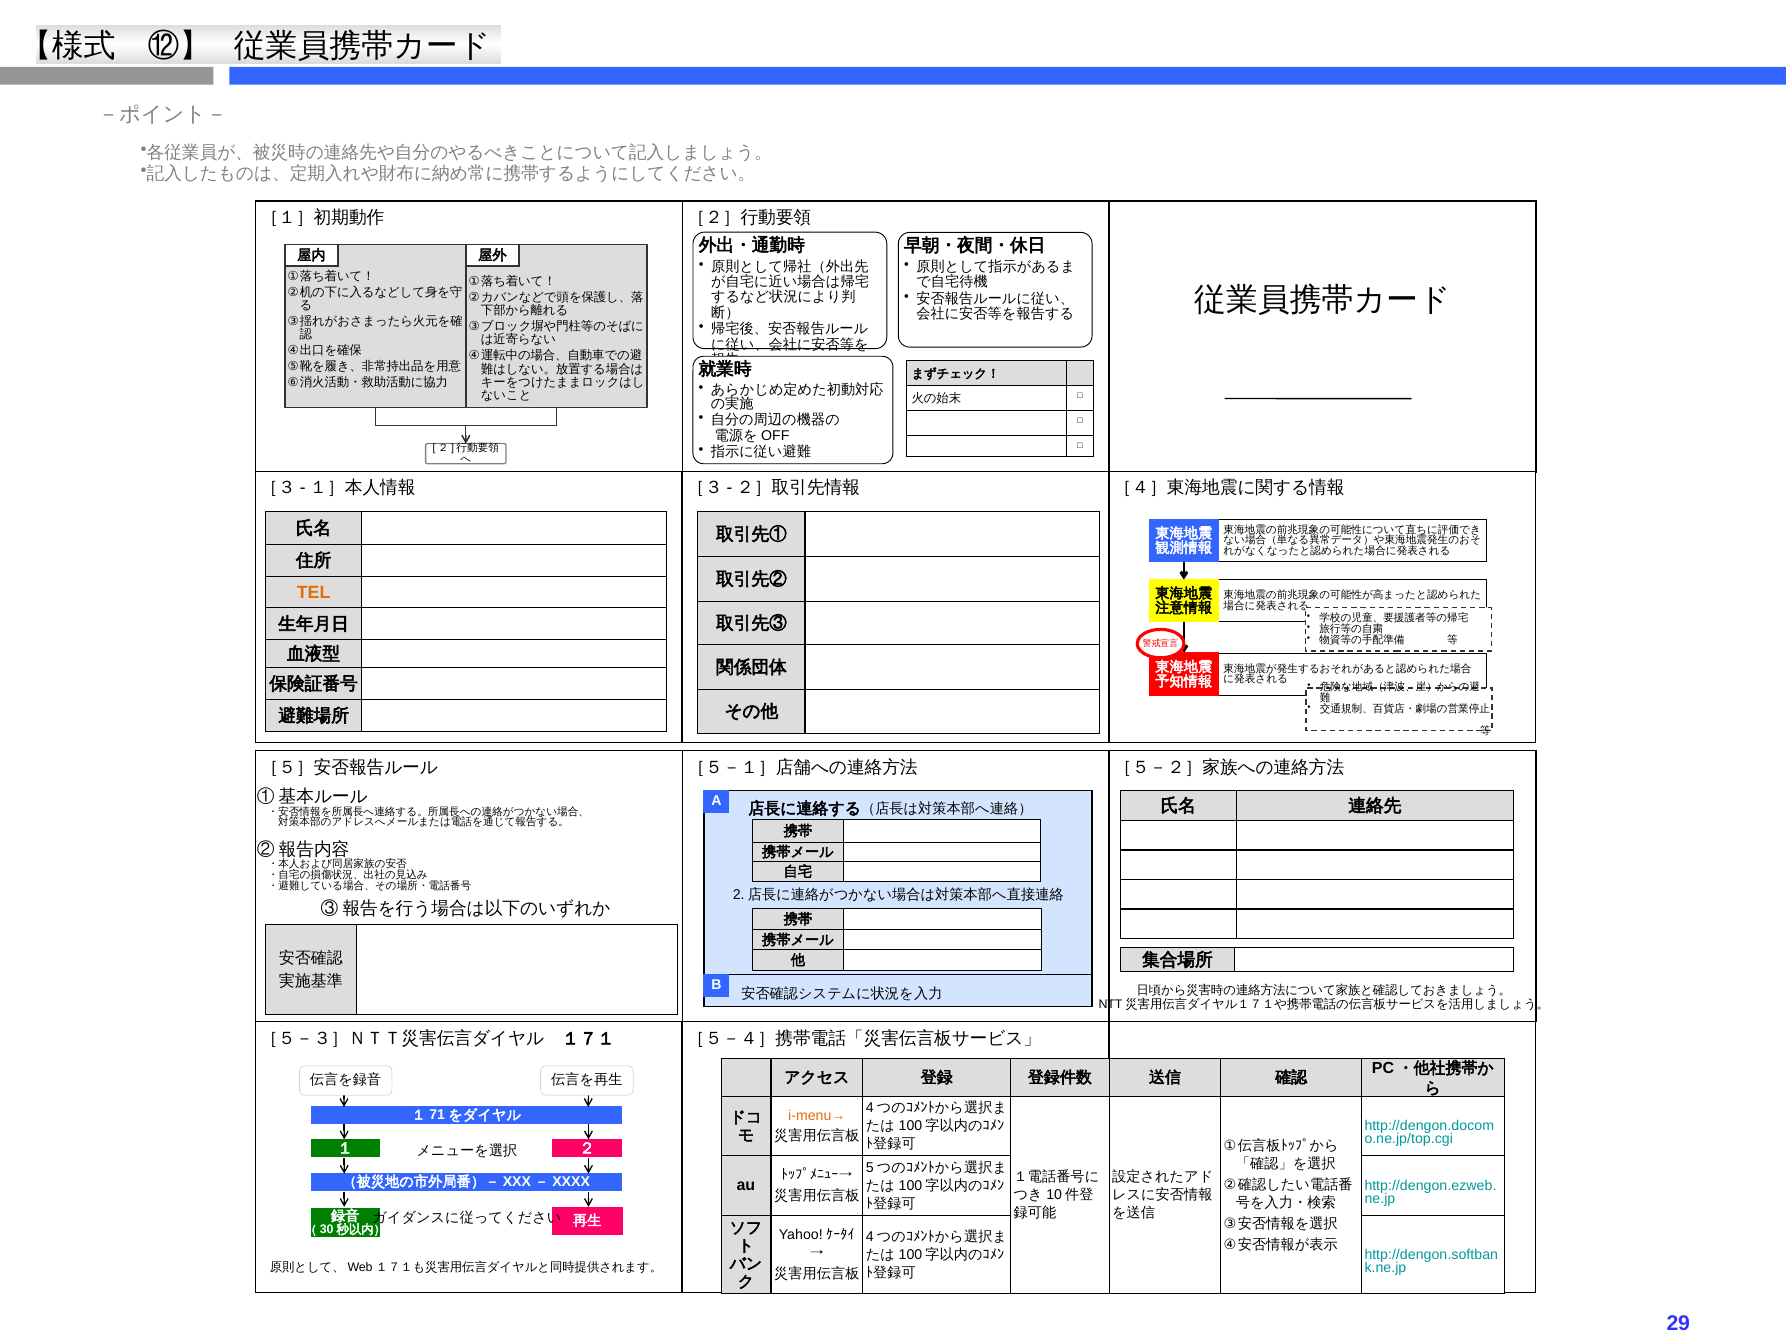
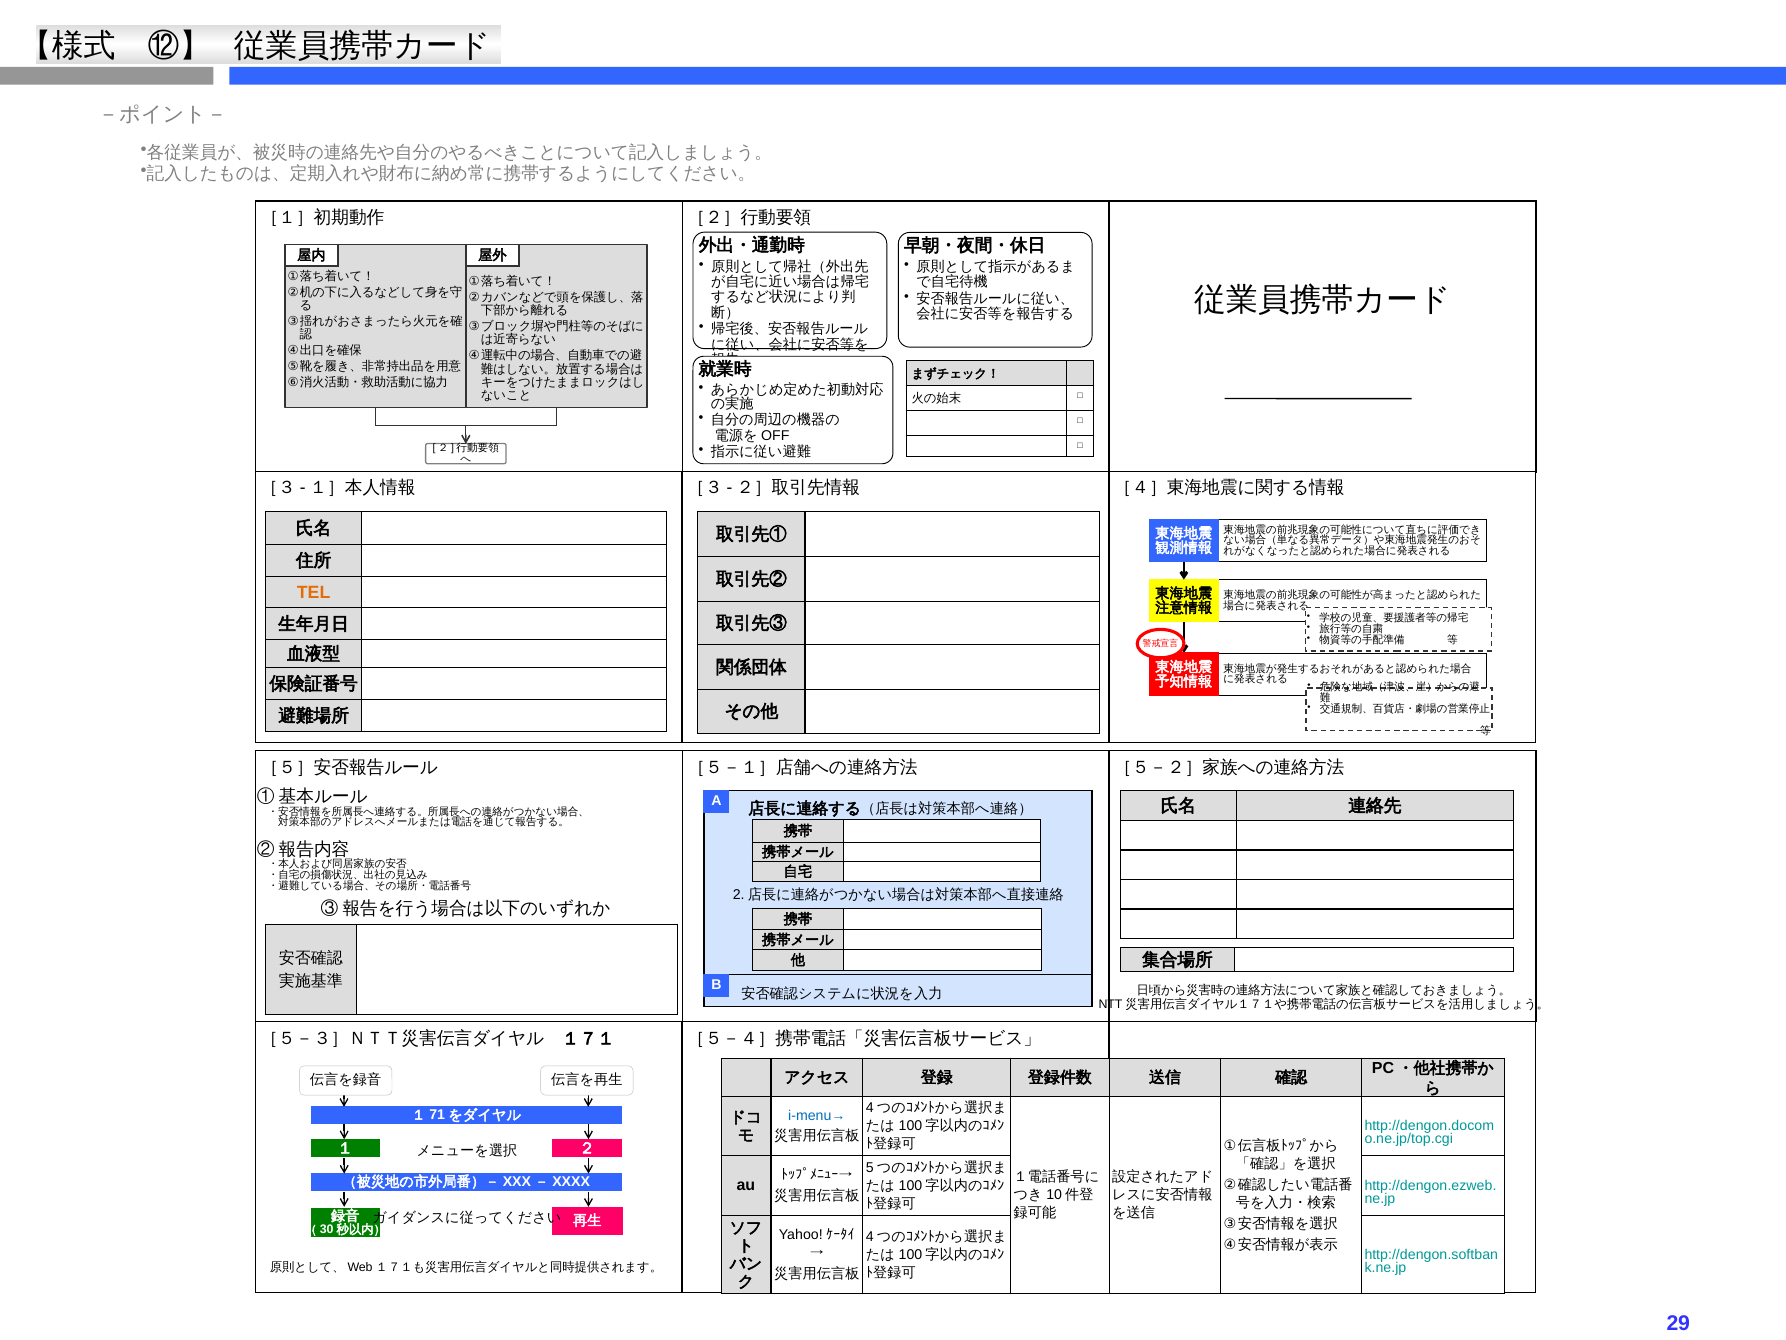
i-menu→ colour: orange -> blue
